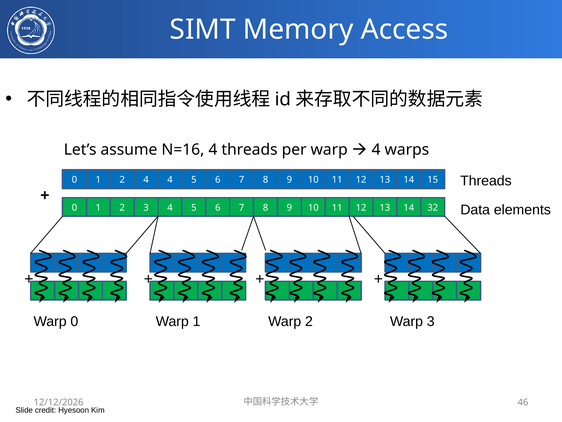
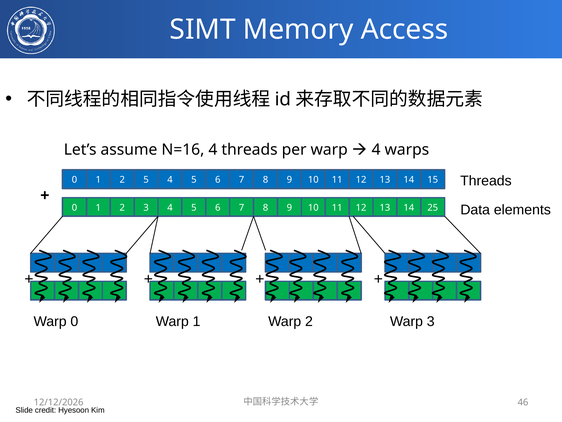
2 4: 4 -> 5
32: 32 -> 25
